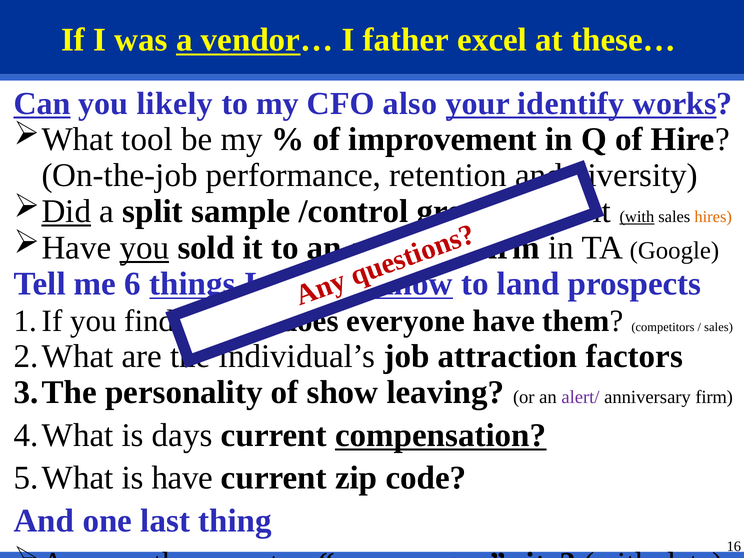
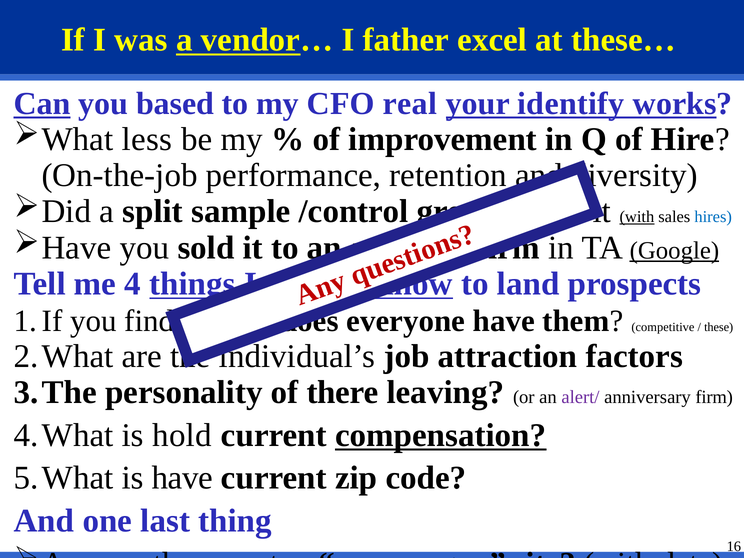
likely: likely -> based
also: also -> real
tool: tool -> less
Did underline: present -> none
hires colour: orange -> blue
you at (144, 248) underline: present -> none
Google underline: none -> present
6: 6 -> 4
competitors: competitors -> competitive
sales at (719, 327): sales -> these
show: show -> there
days: days -> hold
